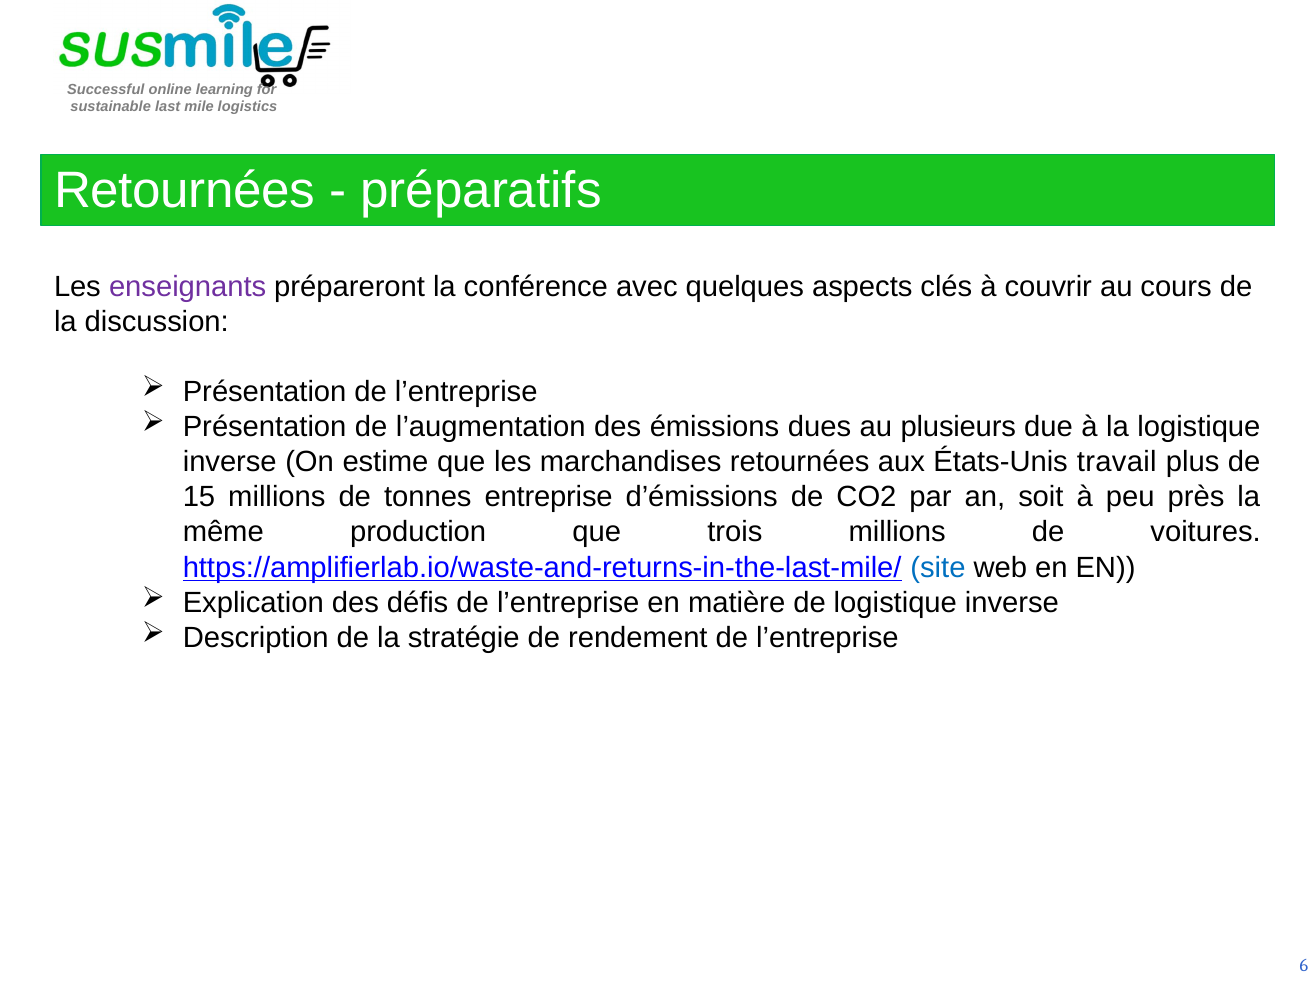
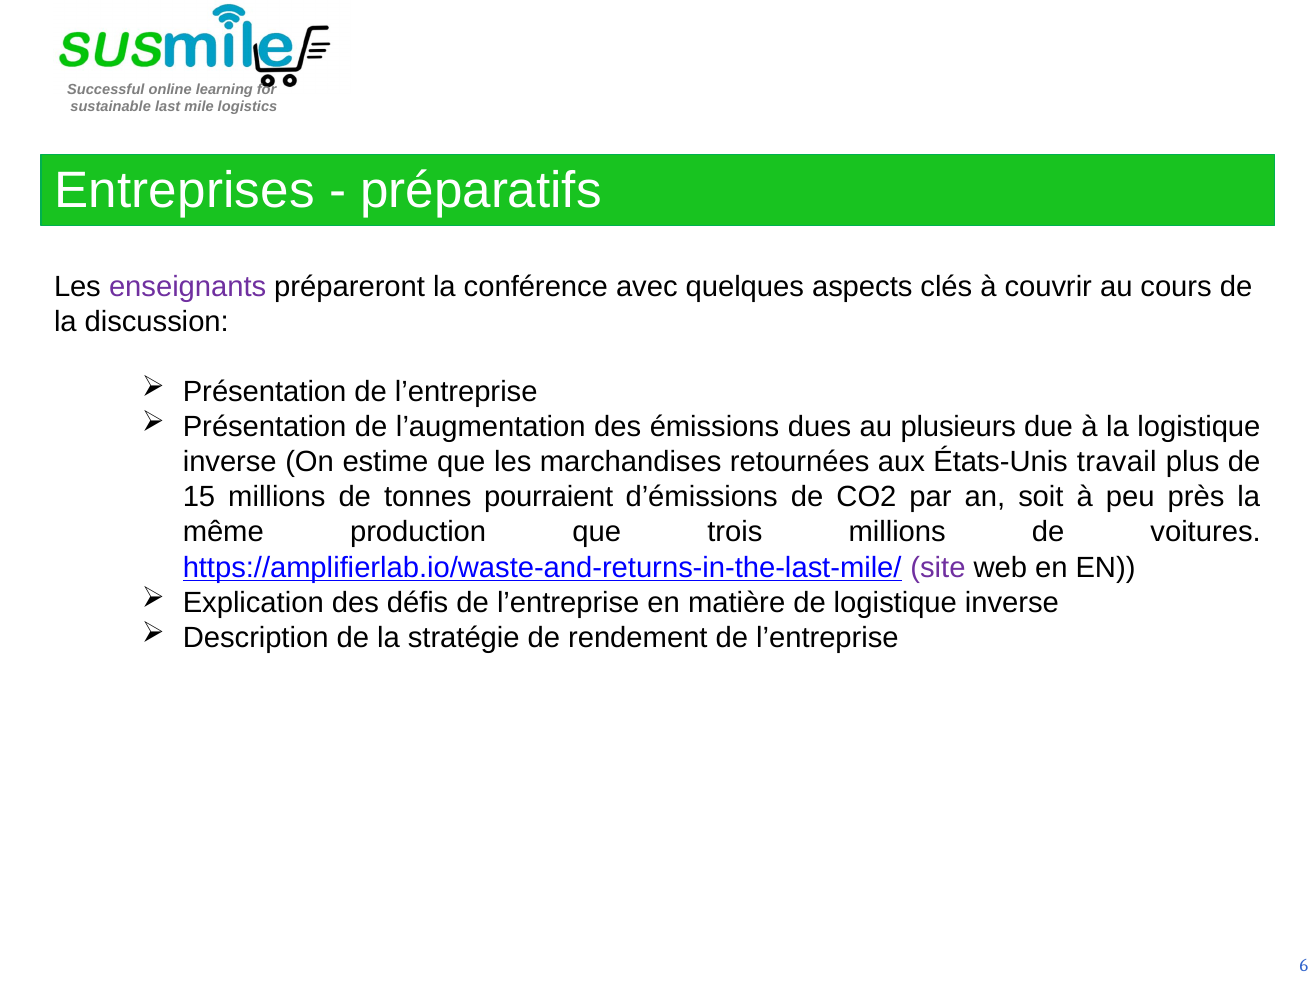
Retournées at (185, 191): Retournées -> Entreprises
entreprise: entreprise -> pourraient
site colour: blue -> purple
